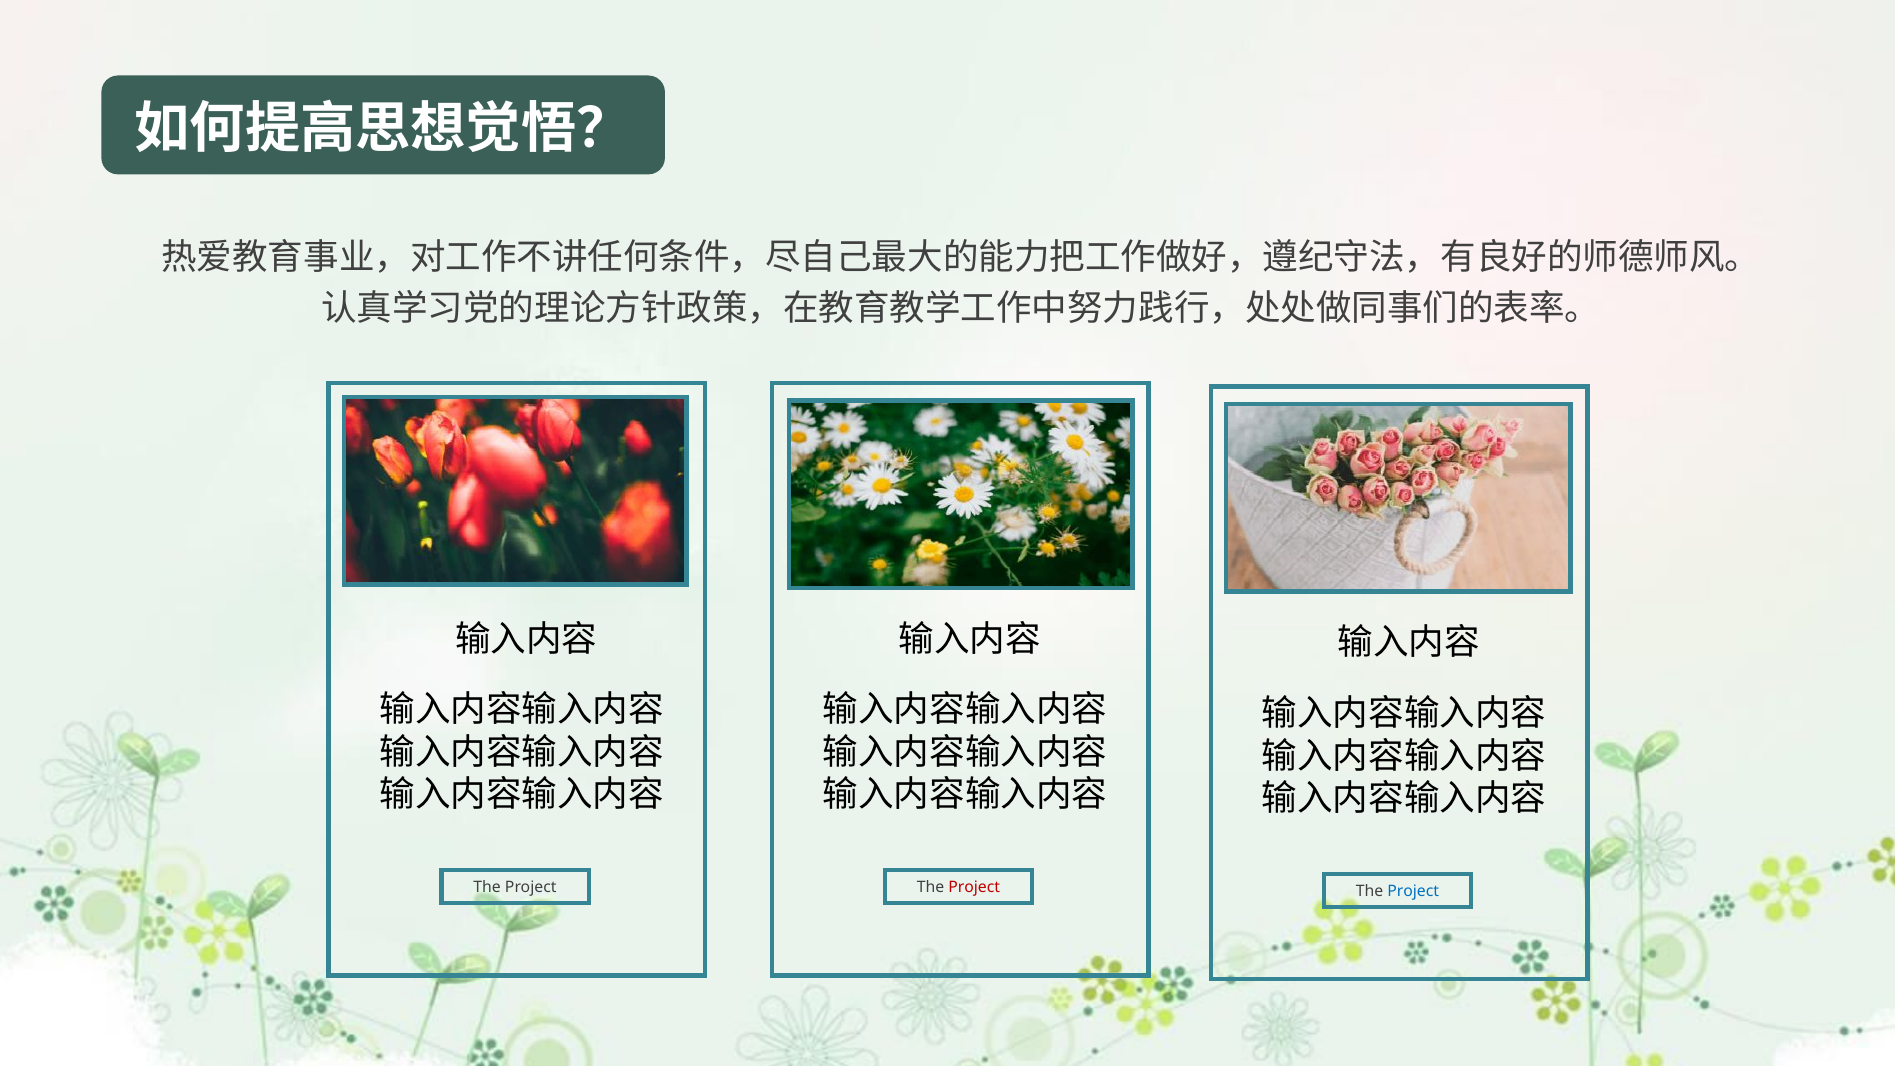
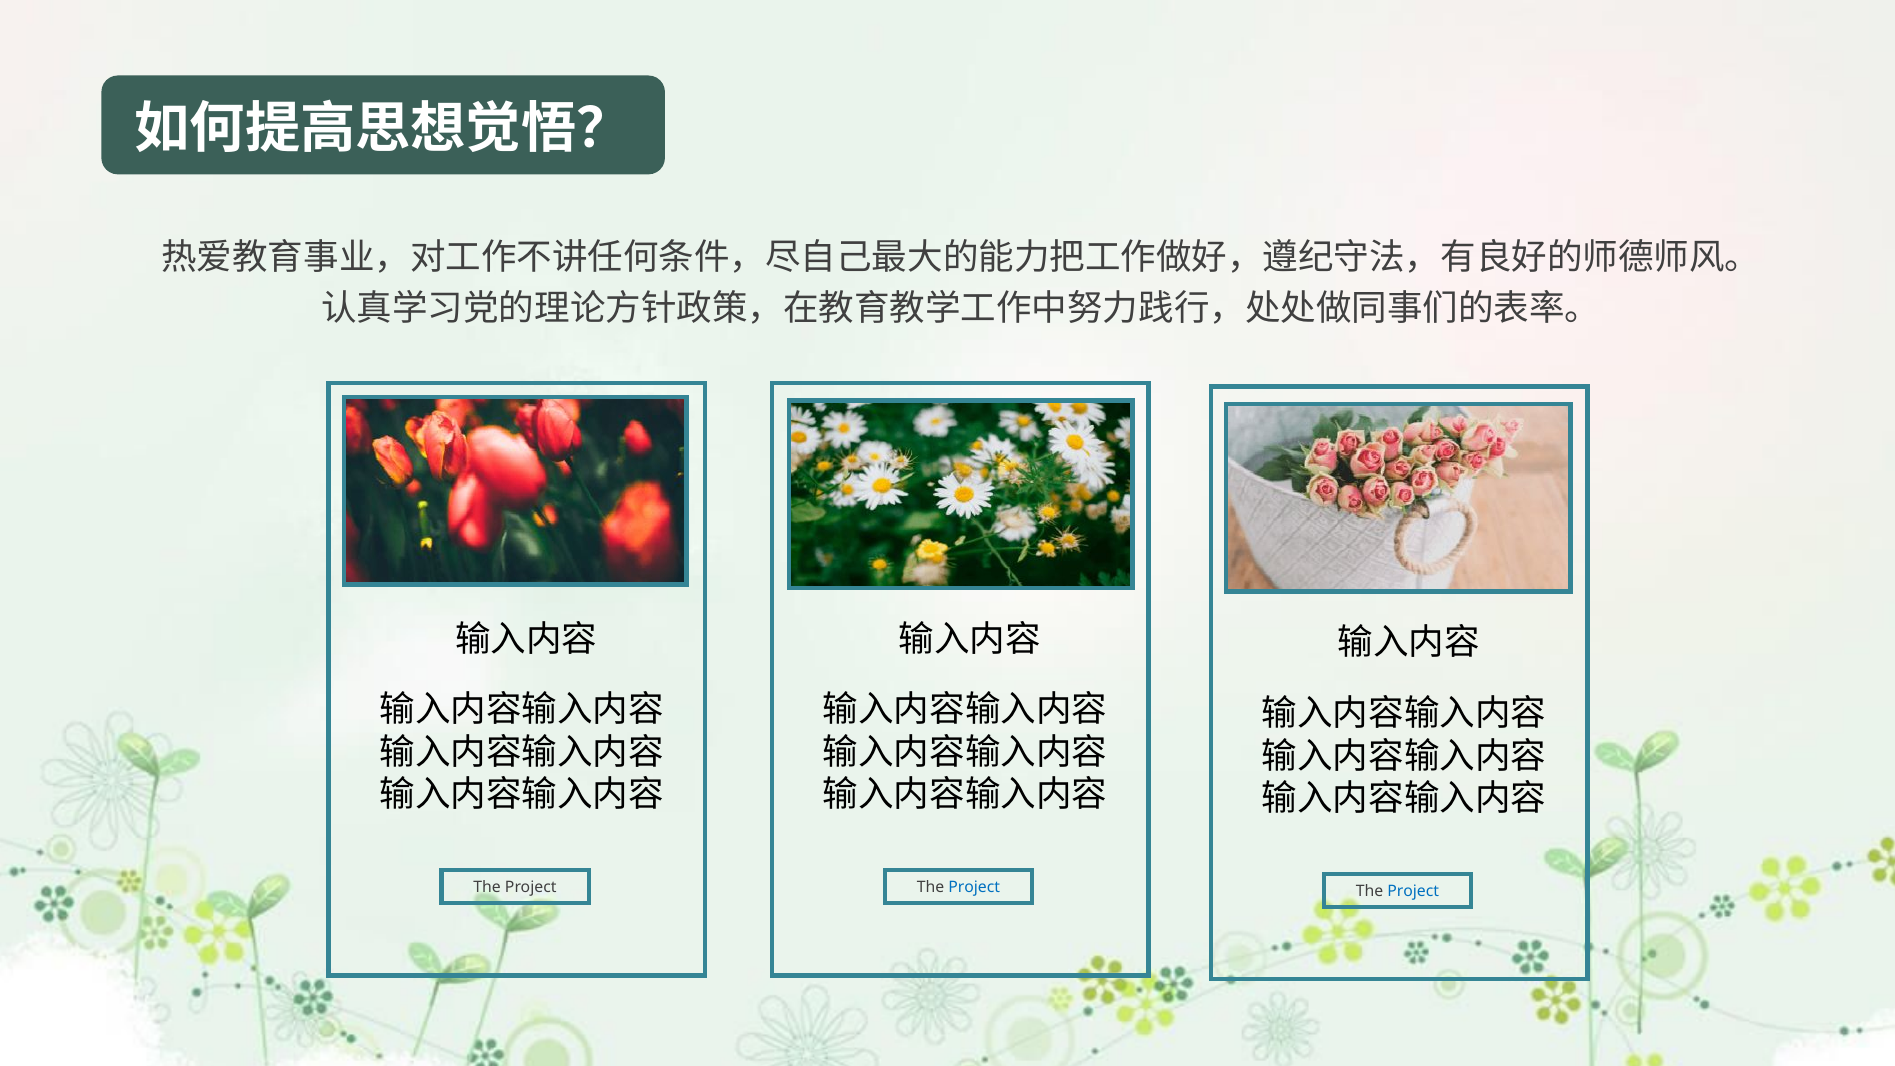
Project at (974, 888) colour: red -> blue
